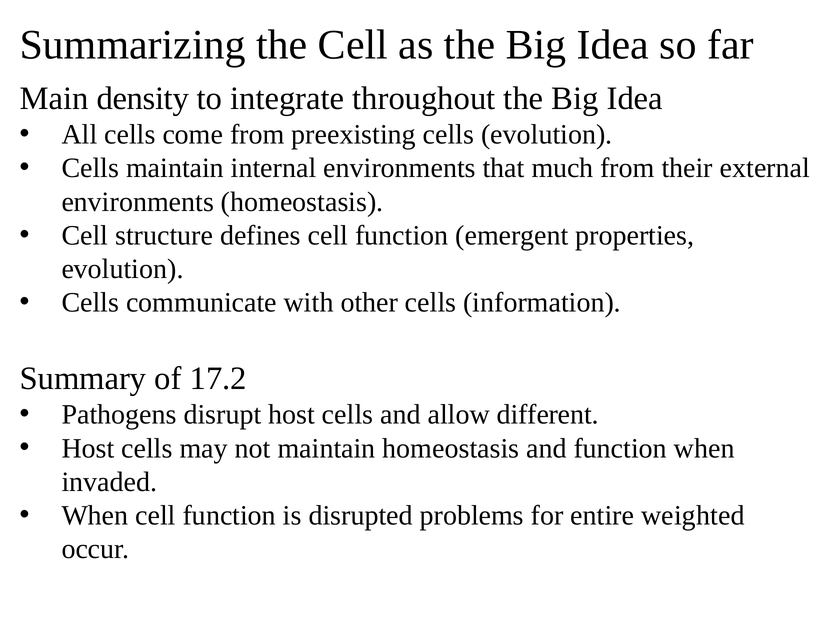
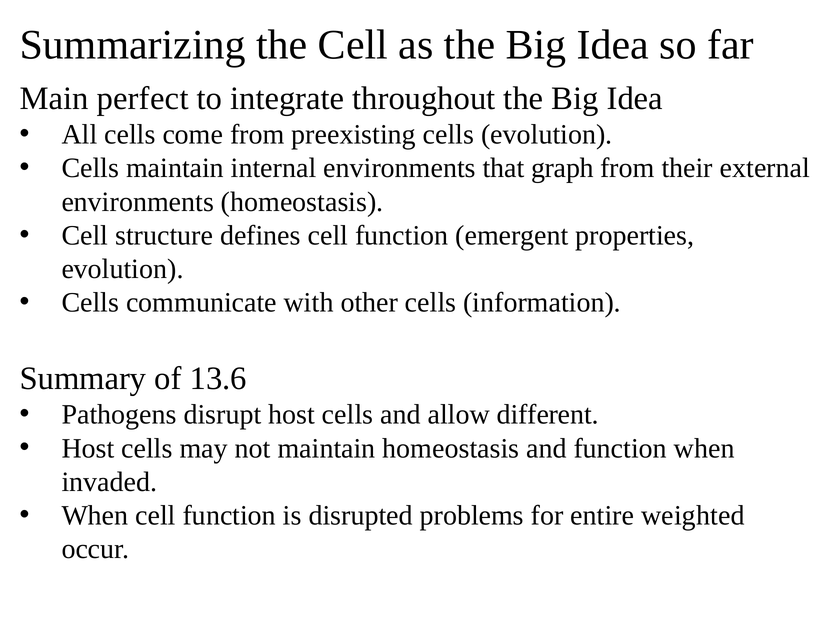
density: density -> perfect
much: much -> graph
17.2: 17.2 -> 13.6
